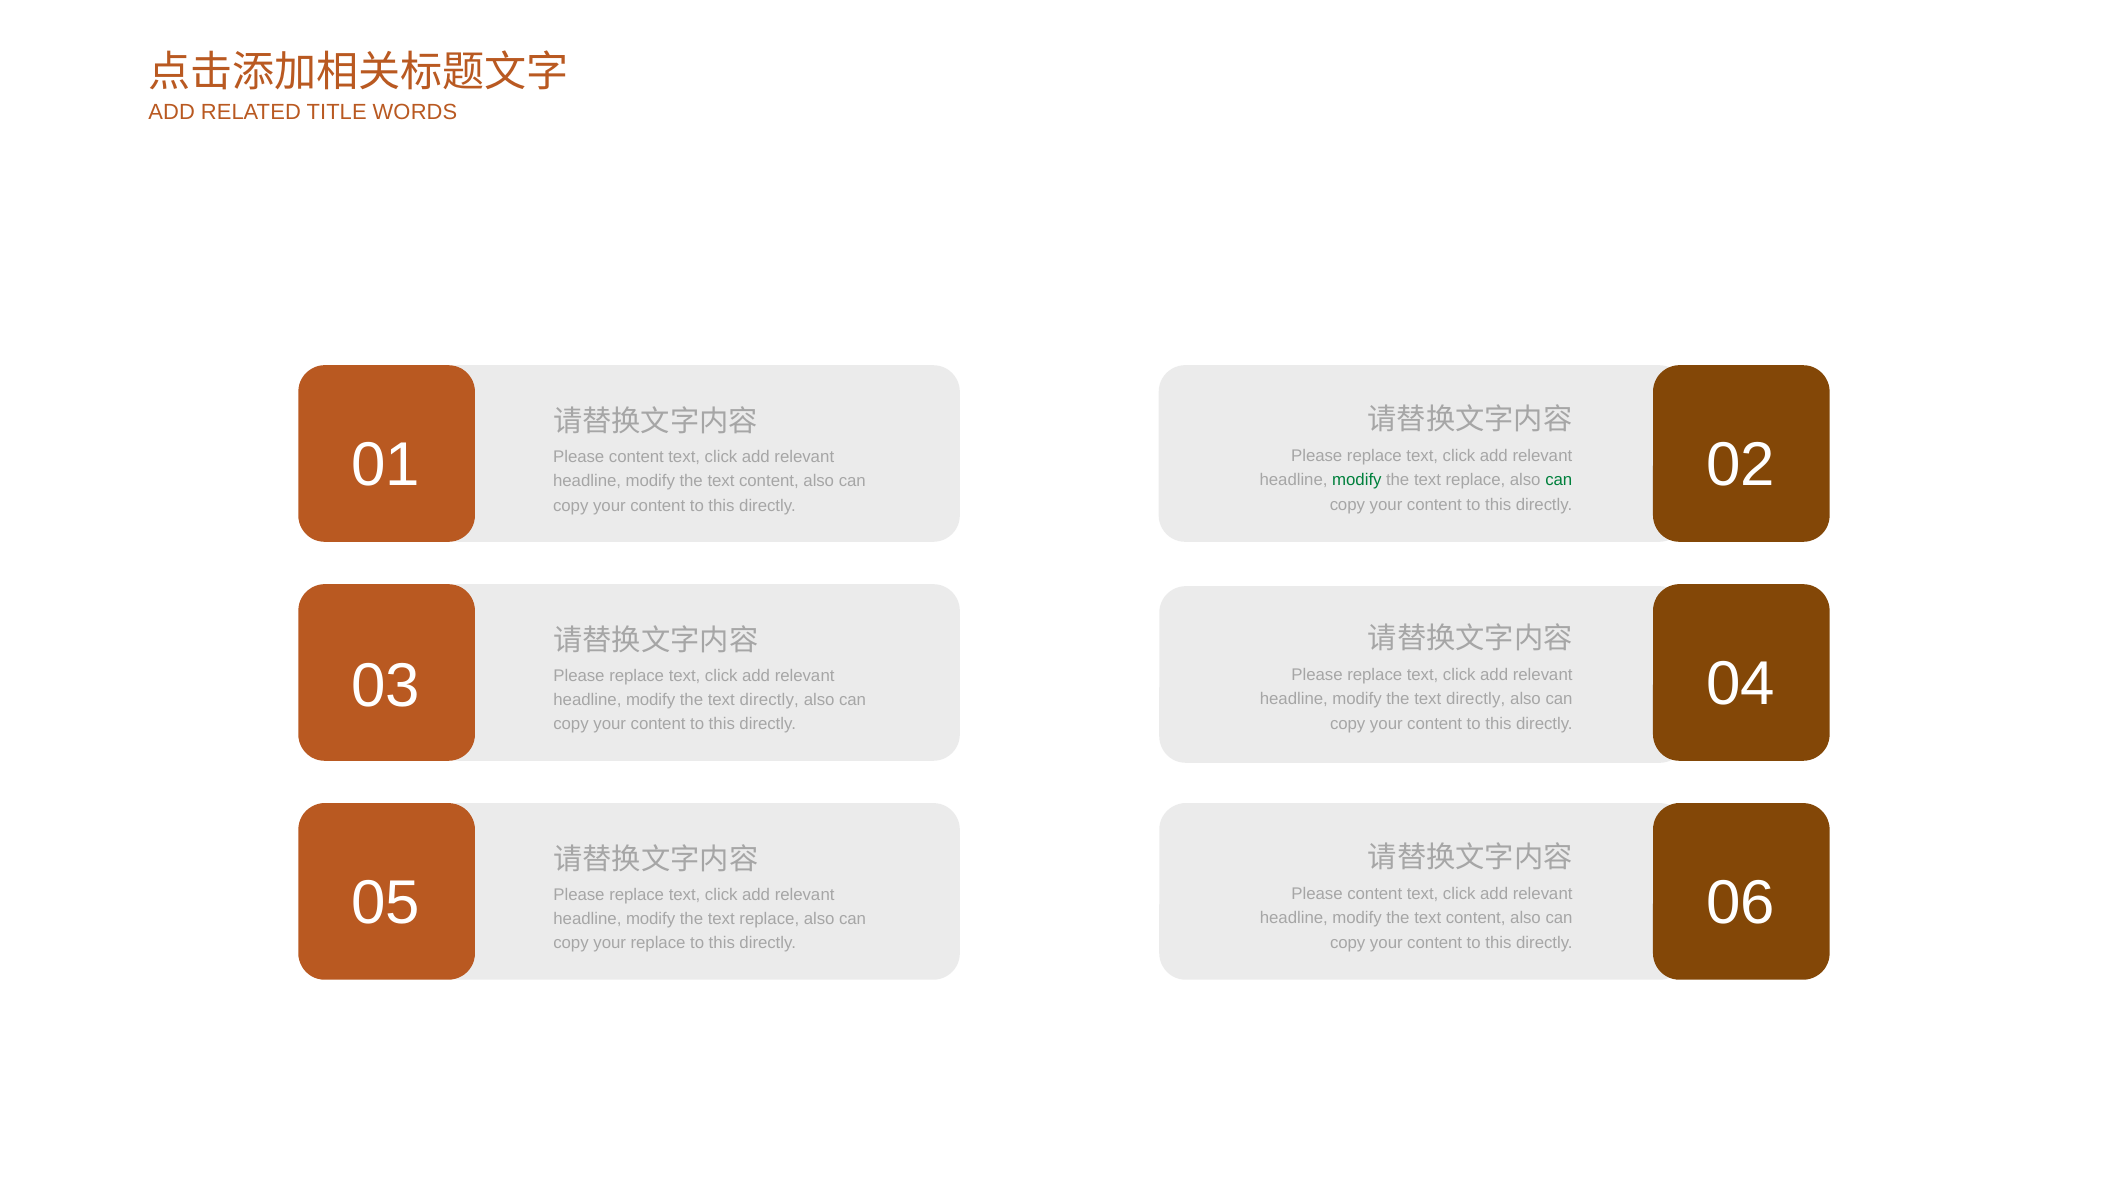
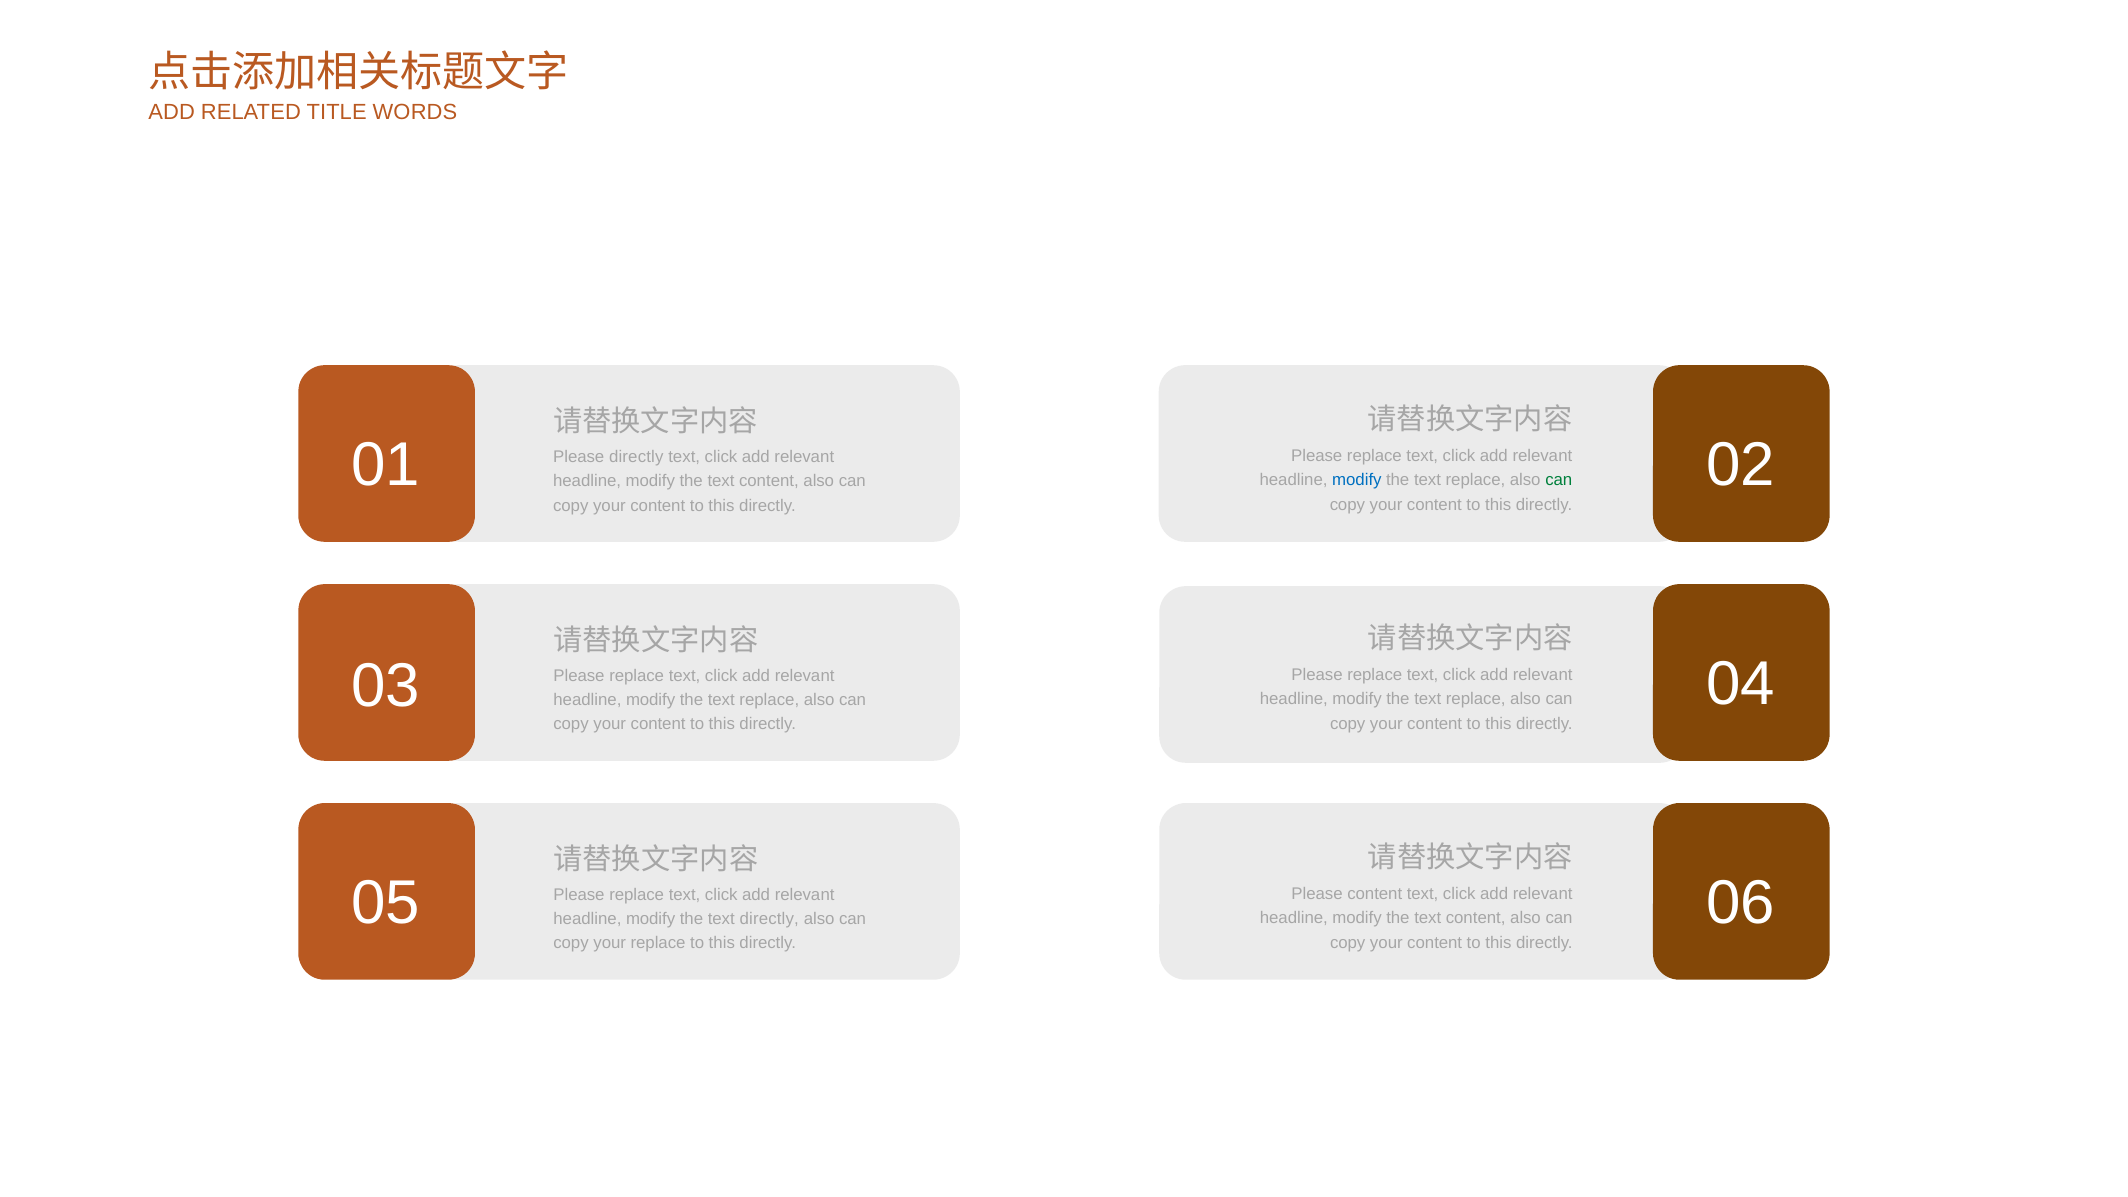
content at (636, 457): content -> directly
modify at (1357, 480) colour: green -> blue
directly at (1476, 699): directly -> replace
directly at (769, 700): directly -> replace
replace at (769, 919): replace -> directly
